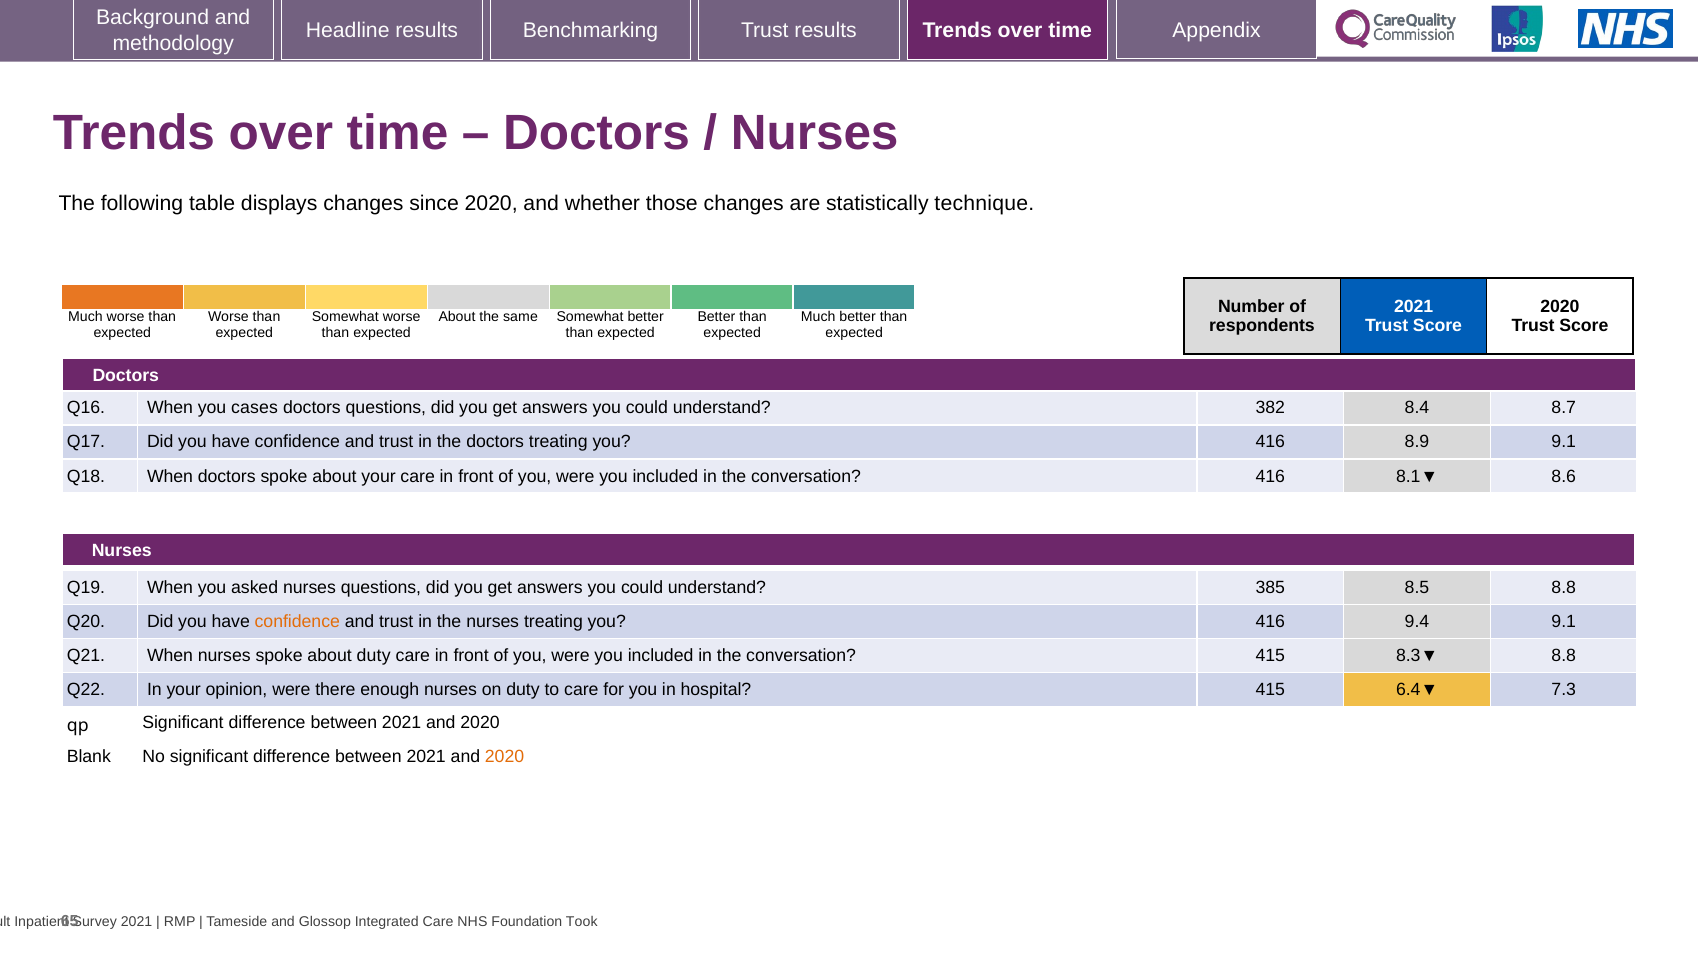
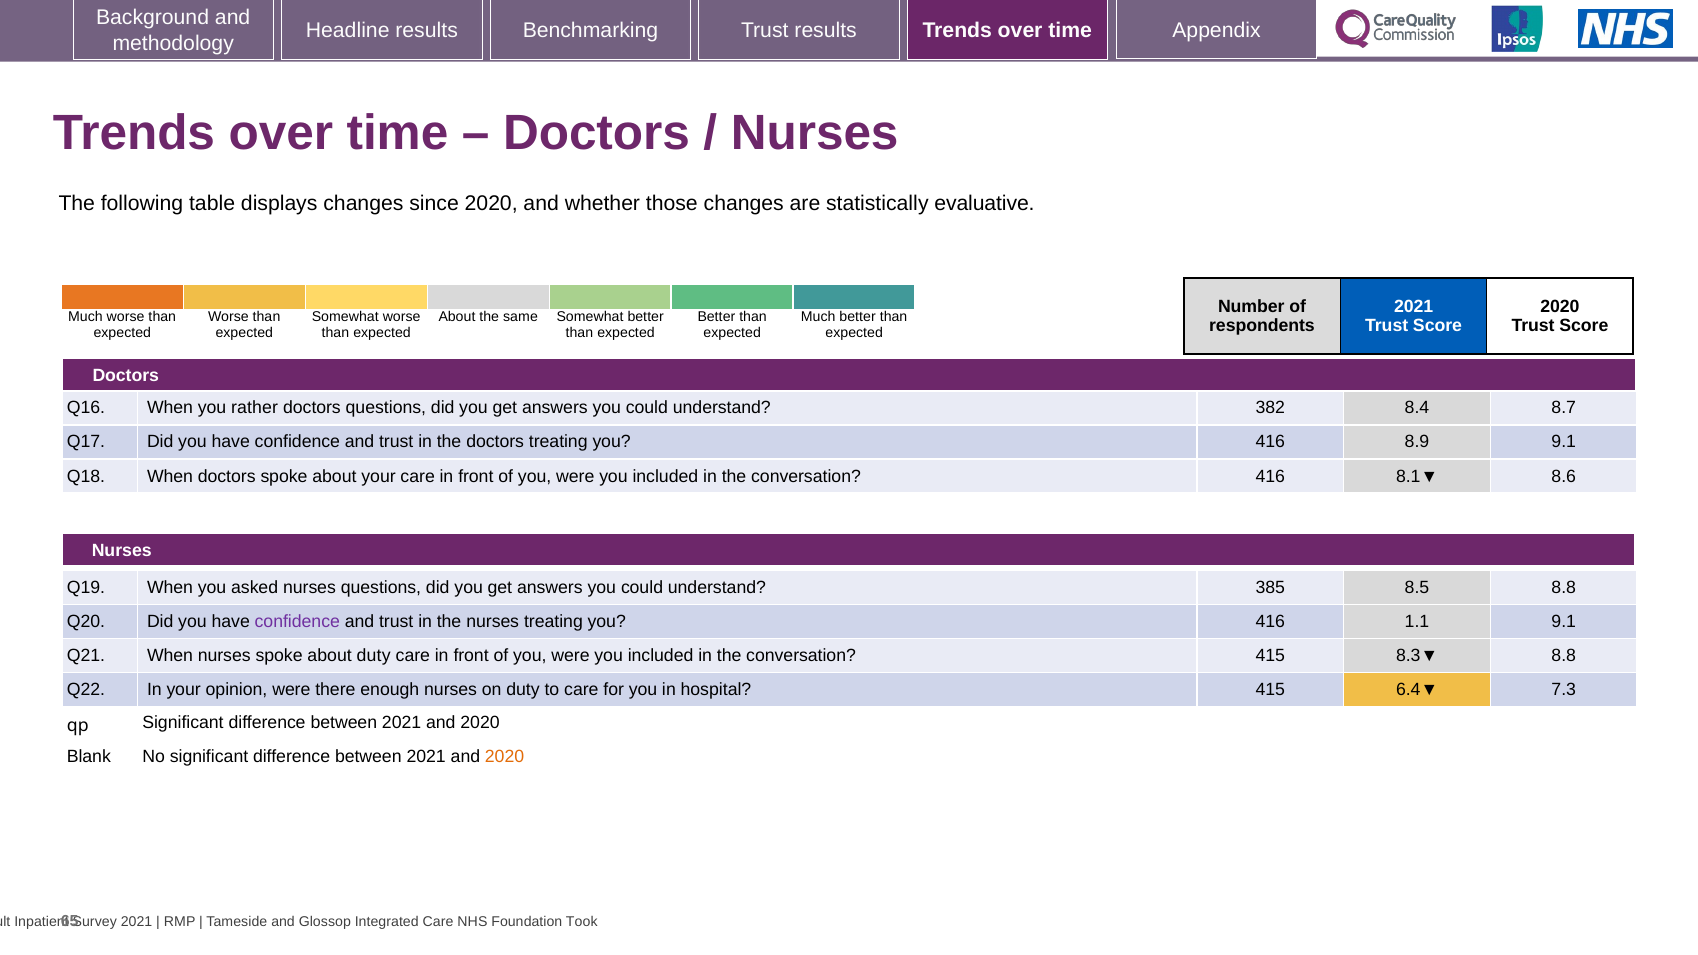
technique: technique -> evaluative
cases: cases -> rather
confidence at (297, 622) colour: orange -> purple
9.4: 9.4 -> 1.1
